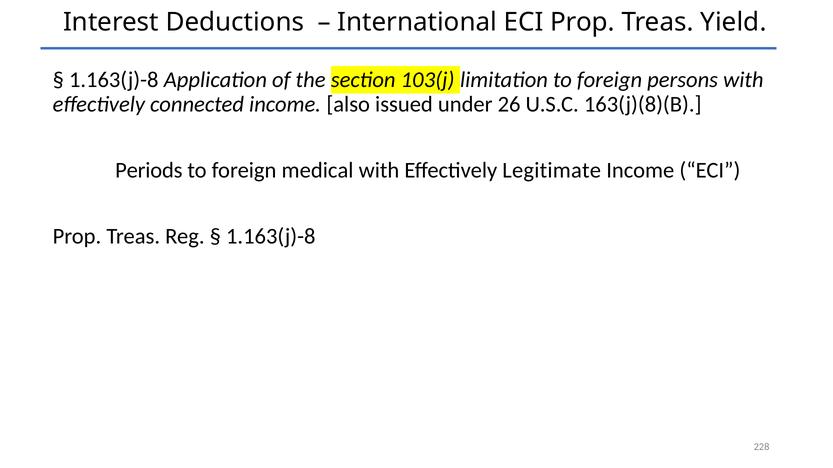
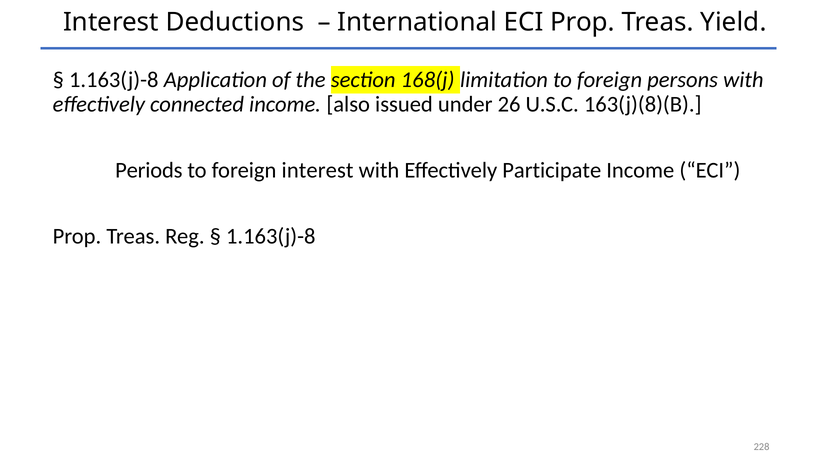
103(j: 103(j -> 168(j
foreign medical: medical -> interest
Legitimate: Legitimate -> Participate
